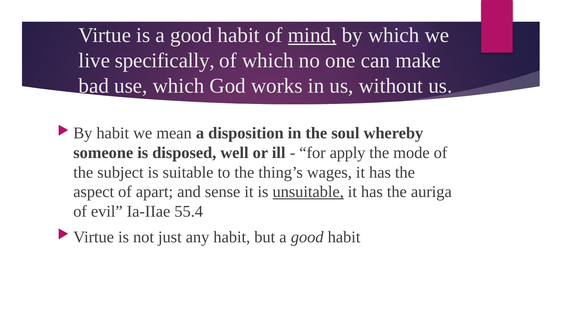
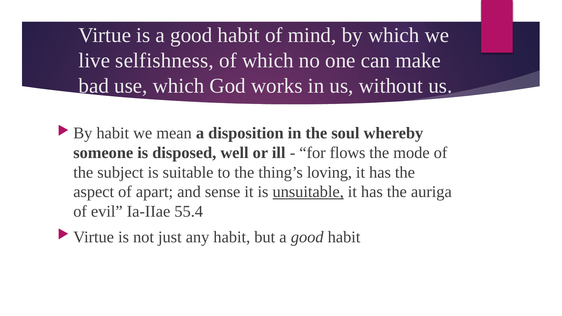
mind underline: present -> none
specifically: specifically -> selfishness
apply: apply -> flows
wages: wages -> loving
